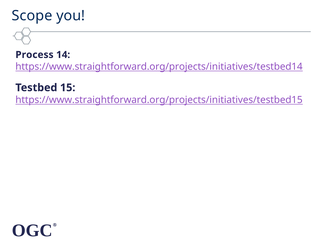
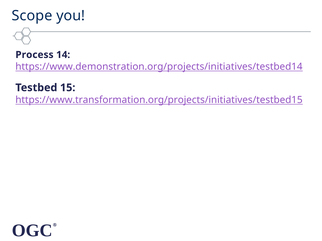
https://www.straightforward.org/projects/initiatives/testbed14: https://www.straightforward.org/projects/initiatives/testbed14 -> https://www.demonstration.org/projects/initiatives/testbed14
https://www.straightforward.org/projects/initiatives/testbed15: https://www.straightforward.org/projects/initiatives/testbed15 -> https://www.transformation.org/projects/initiatives/testbed15
